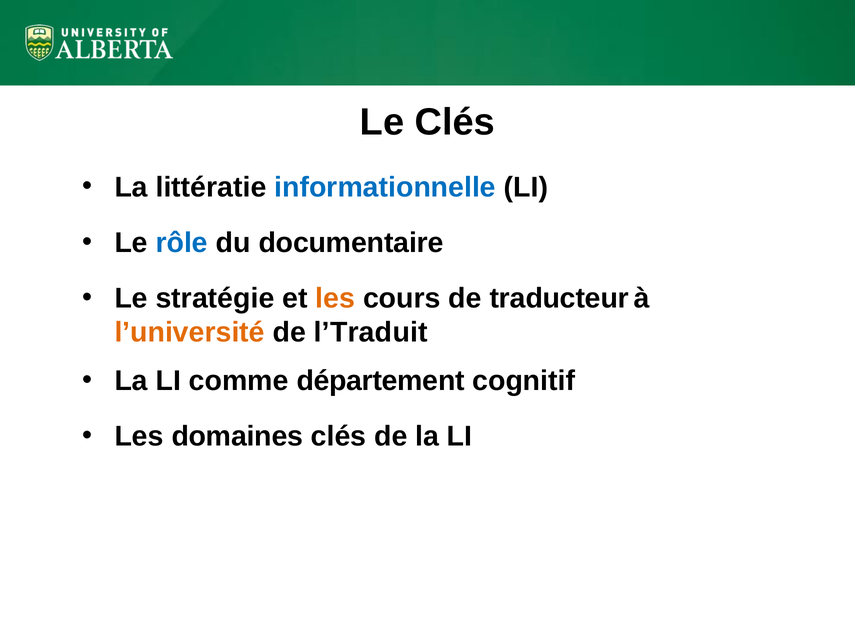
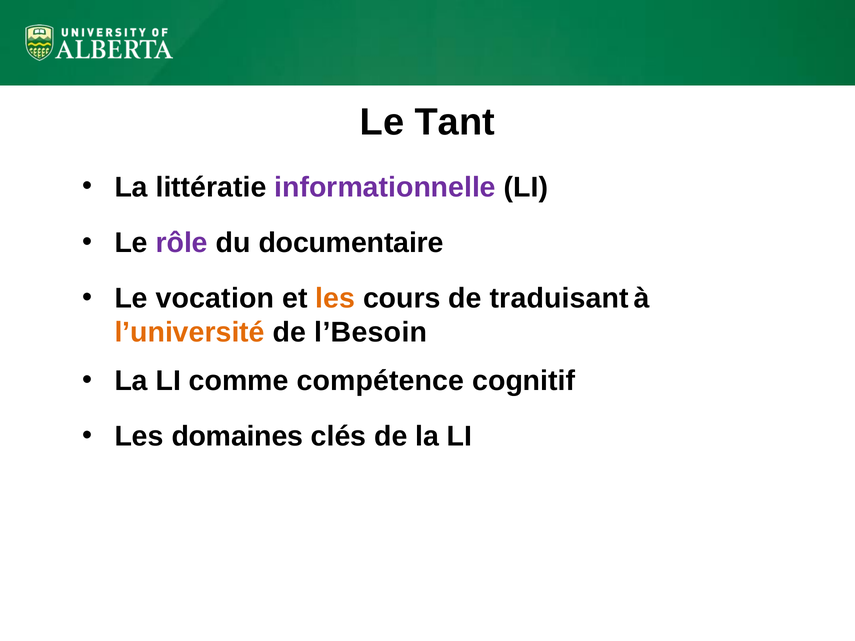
Le Clés: Clés -> Tant
informationnelle colour: blue -> purple
rôle colour: blue -> purple
stratégie: stratégie -> vocation
traducteur: traducteur -> traduisant
l’Traduit: l’Traduit -> l’Besoin
département: département -> compétence
